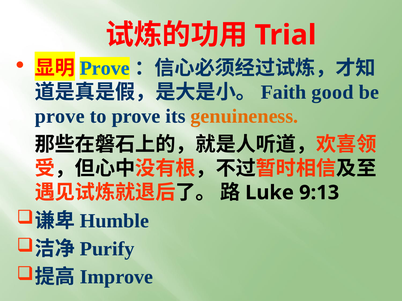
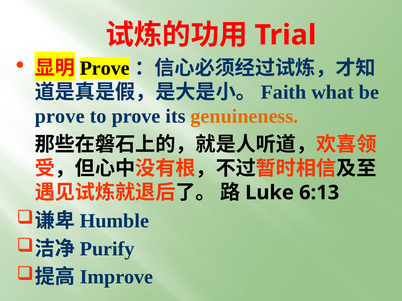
Prove at (105, 68) colour: blue -> black
good: good -> what
9:13: 9:13 -> 6:13
